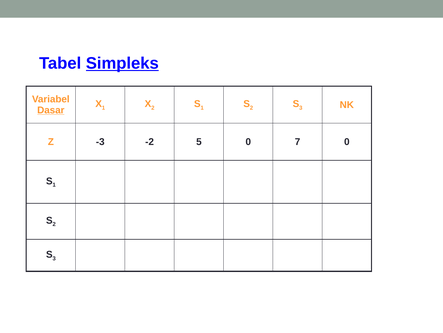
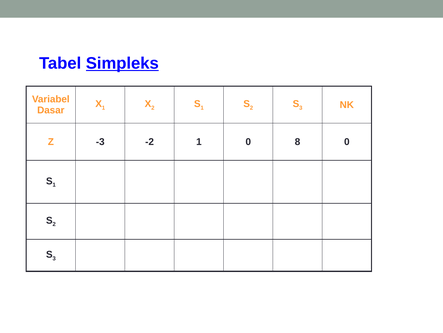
Dasar underline: present -> none
-2 5: 5 -> 1
7: 7 -> 8
